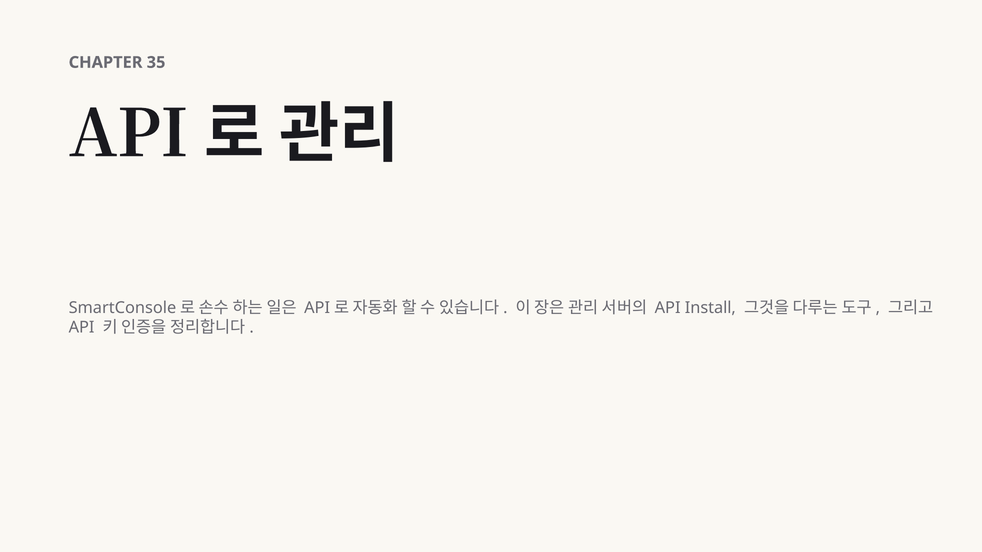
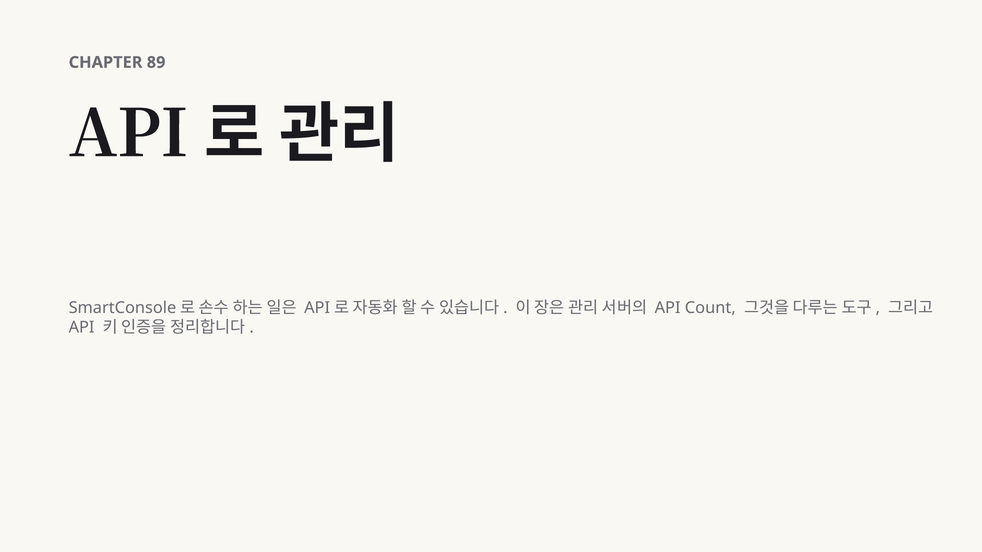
35: 35 -> 89
Install: Install -> Count
